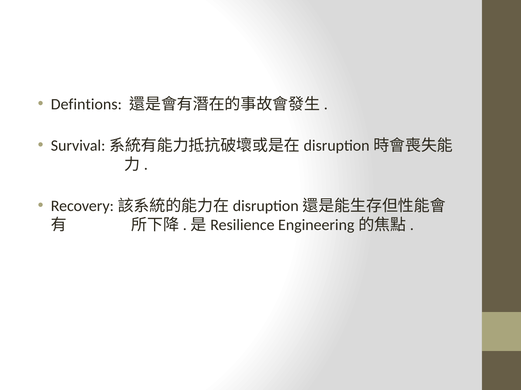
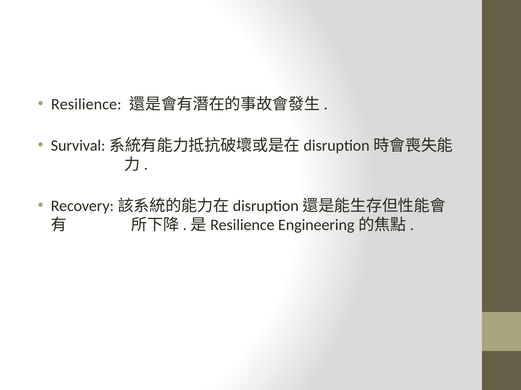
Defintions: Defintions -> Resilience
